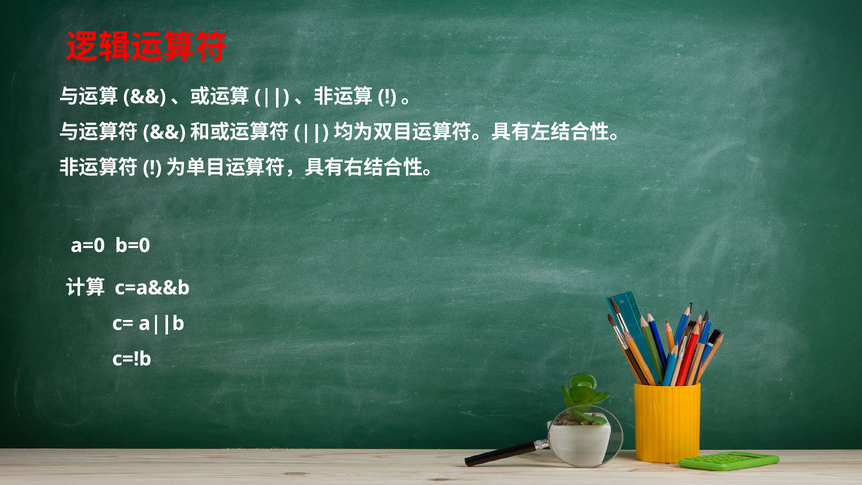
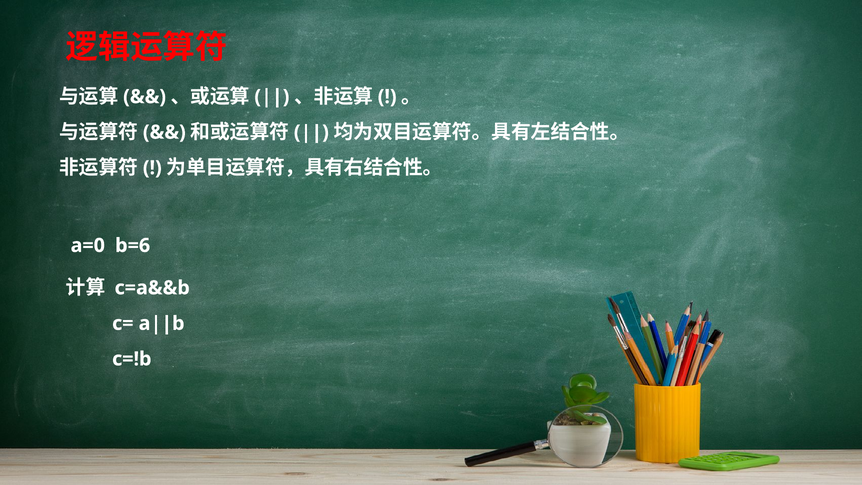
b=0: b=0 -> b=6
